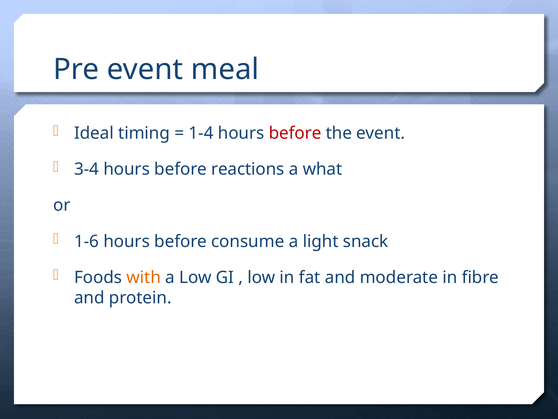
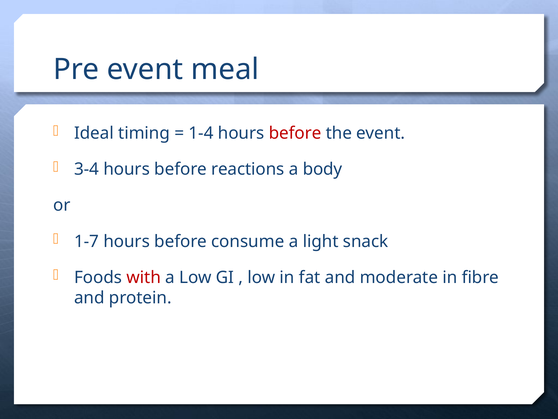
what: what -> body
1-6: 1-6 -> 1-7
with colour: orange -> red
